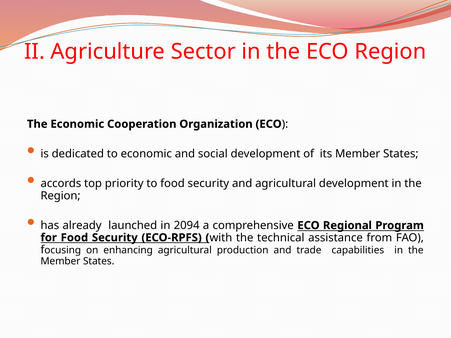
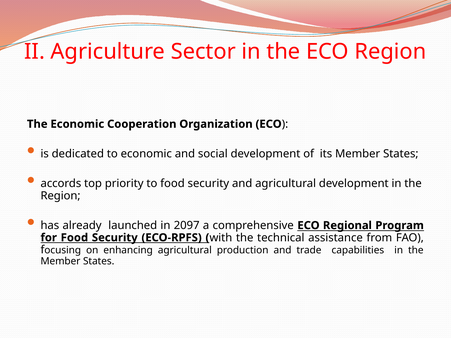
2094: 2094 -> 2097
